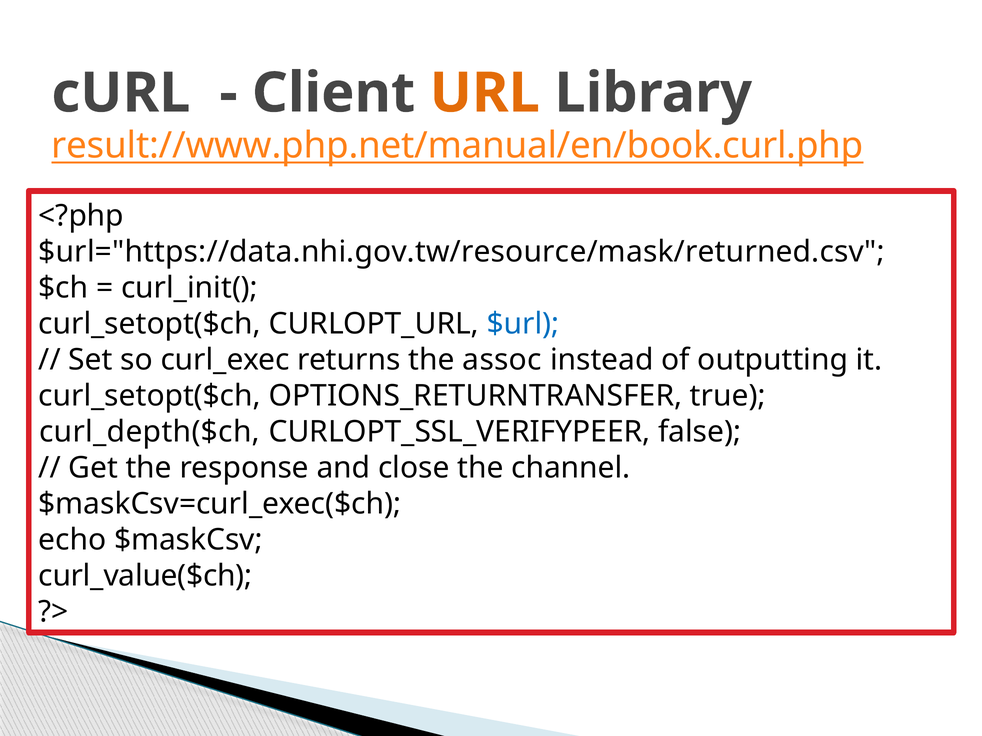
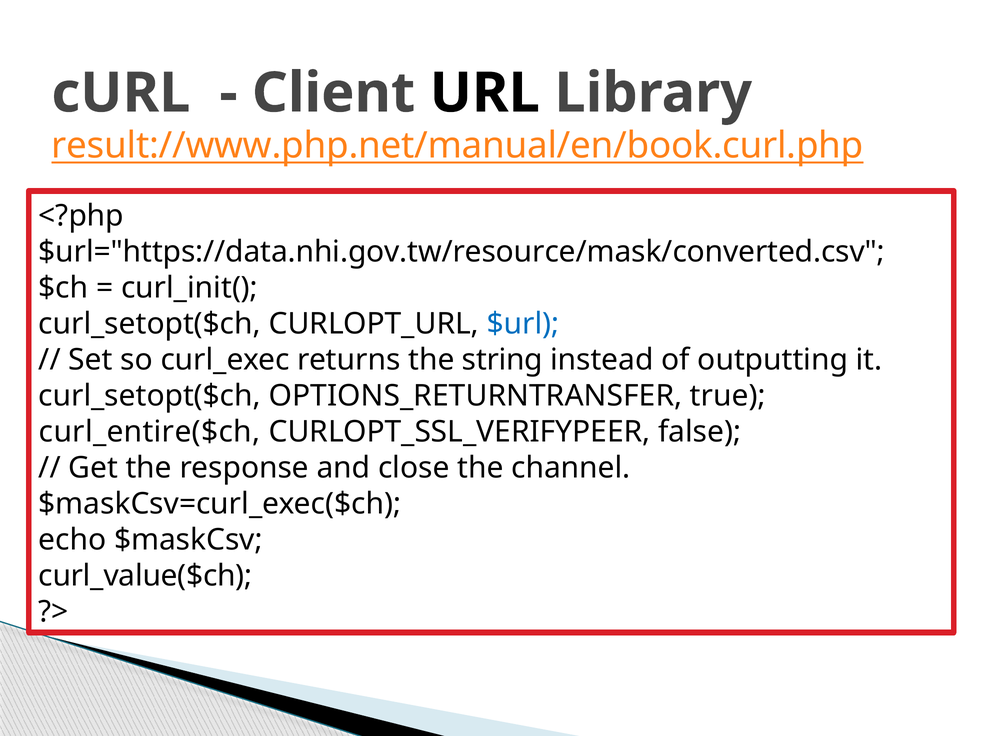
URL colour: orange -> black
$url="https://data.nhi.gov.tw/resource/mask/returned.csv: $url="https://data.nhi.gov.tw/resource/mask/returned.csv -> $url="https://data.nhi.gov.tw/resource/mask/converted.csv
assoc: assoc -> string
curl_depth($ch: curl_depth($ch -> curl_entire($ch
